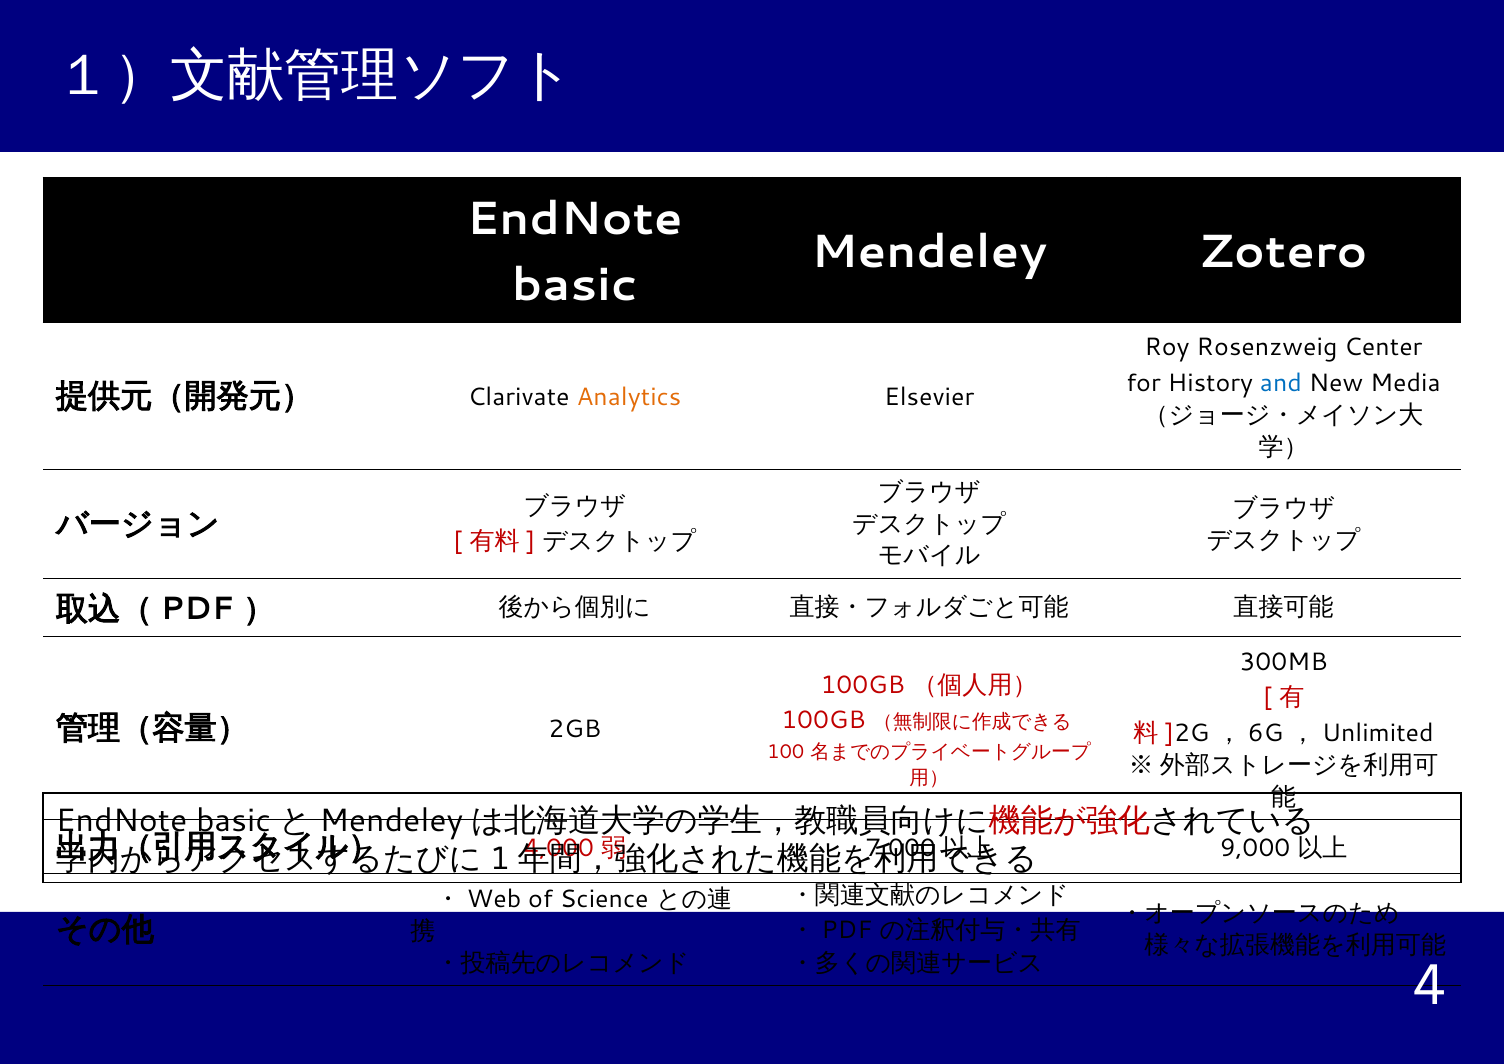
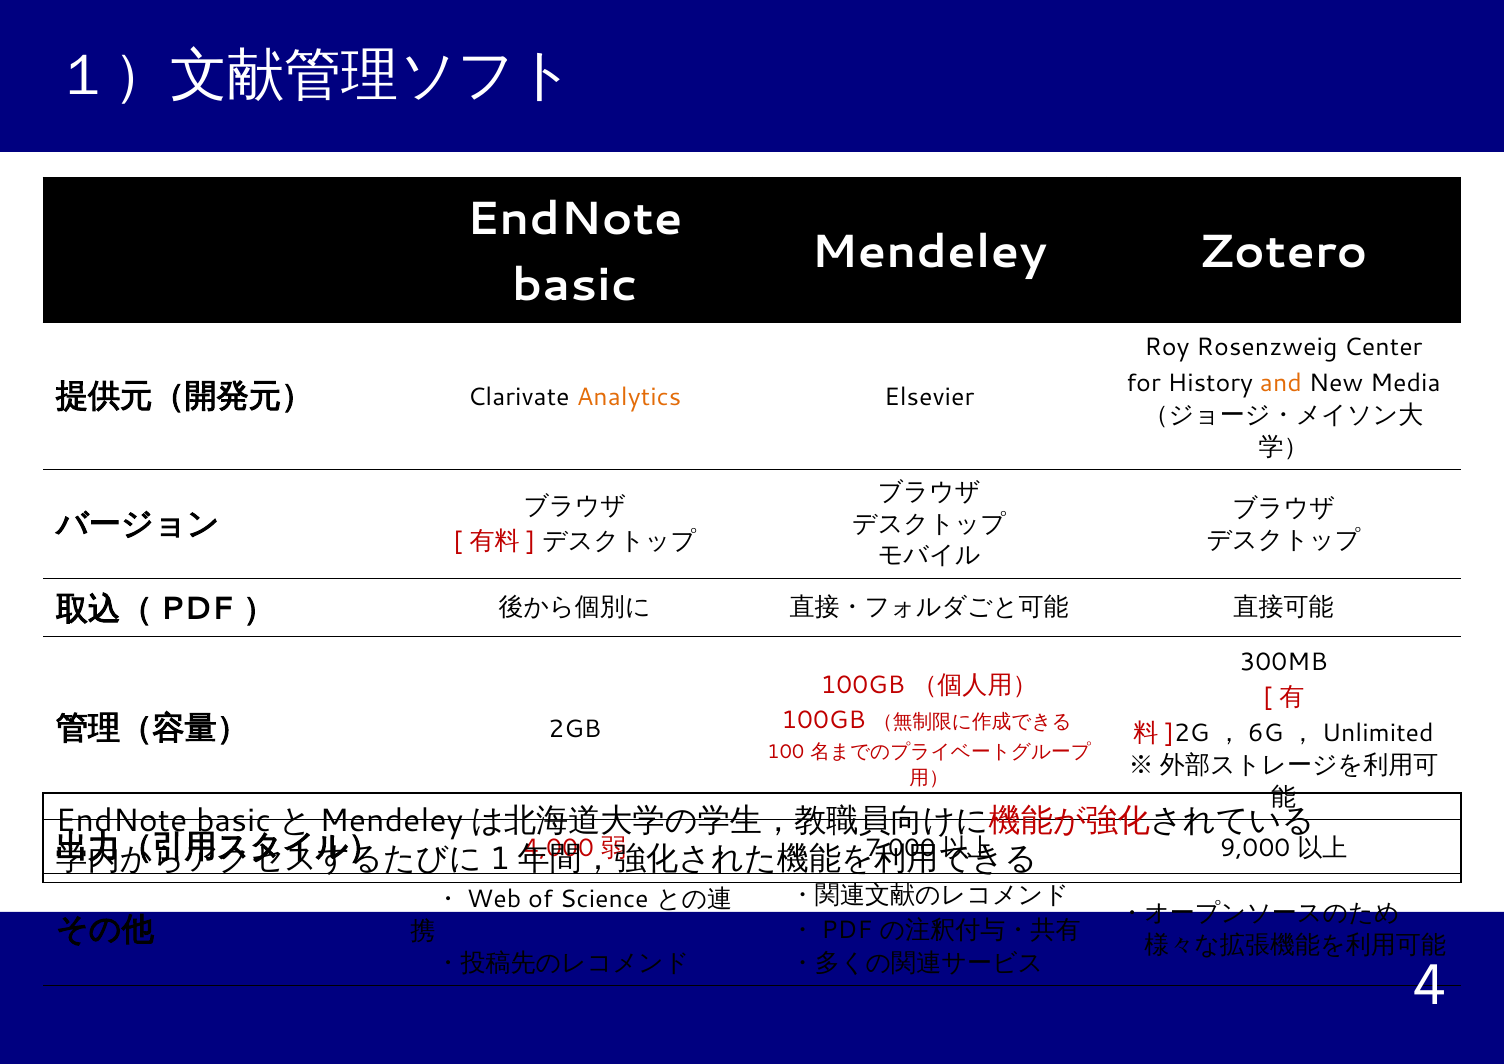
and colour: blue -> orange
